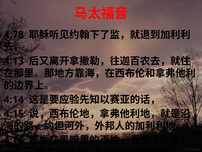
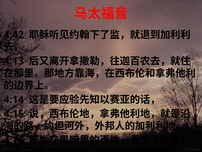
4:78: 4:78 -> 4:42
